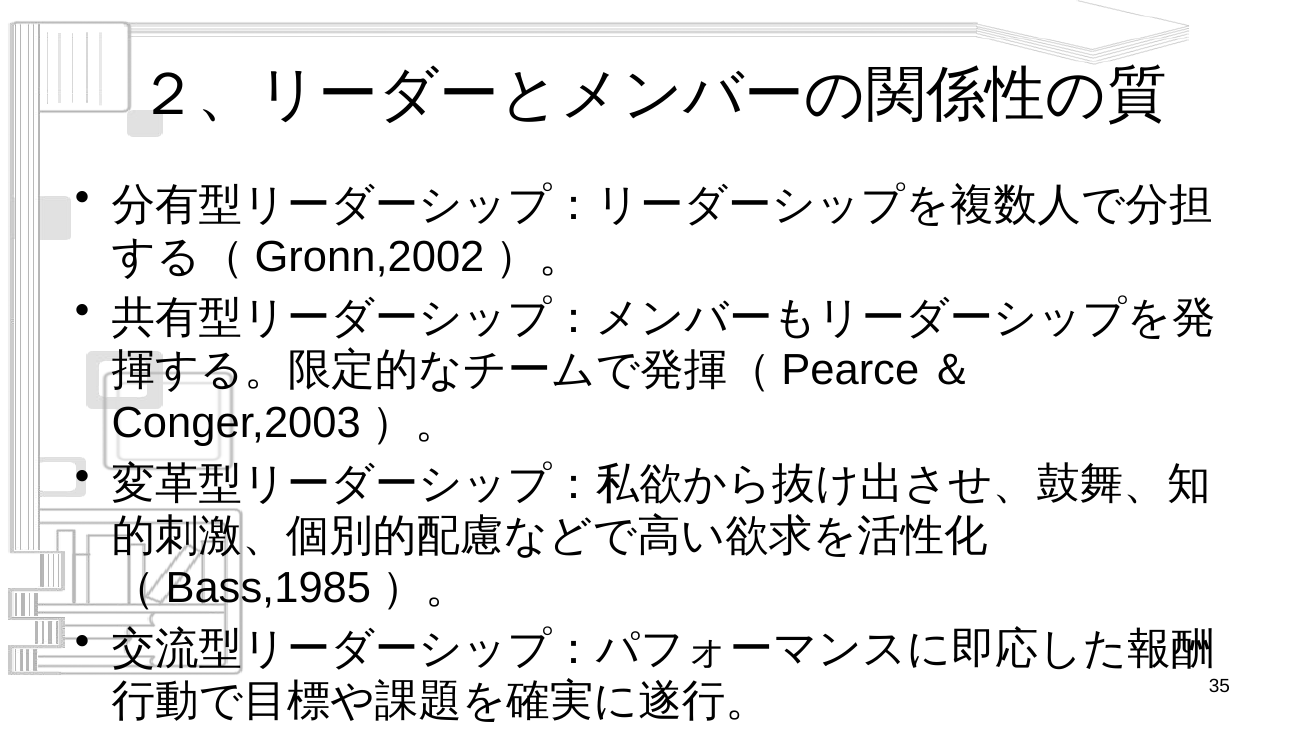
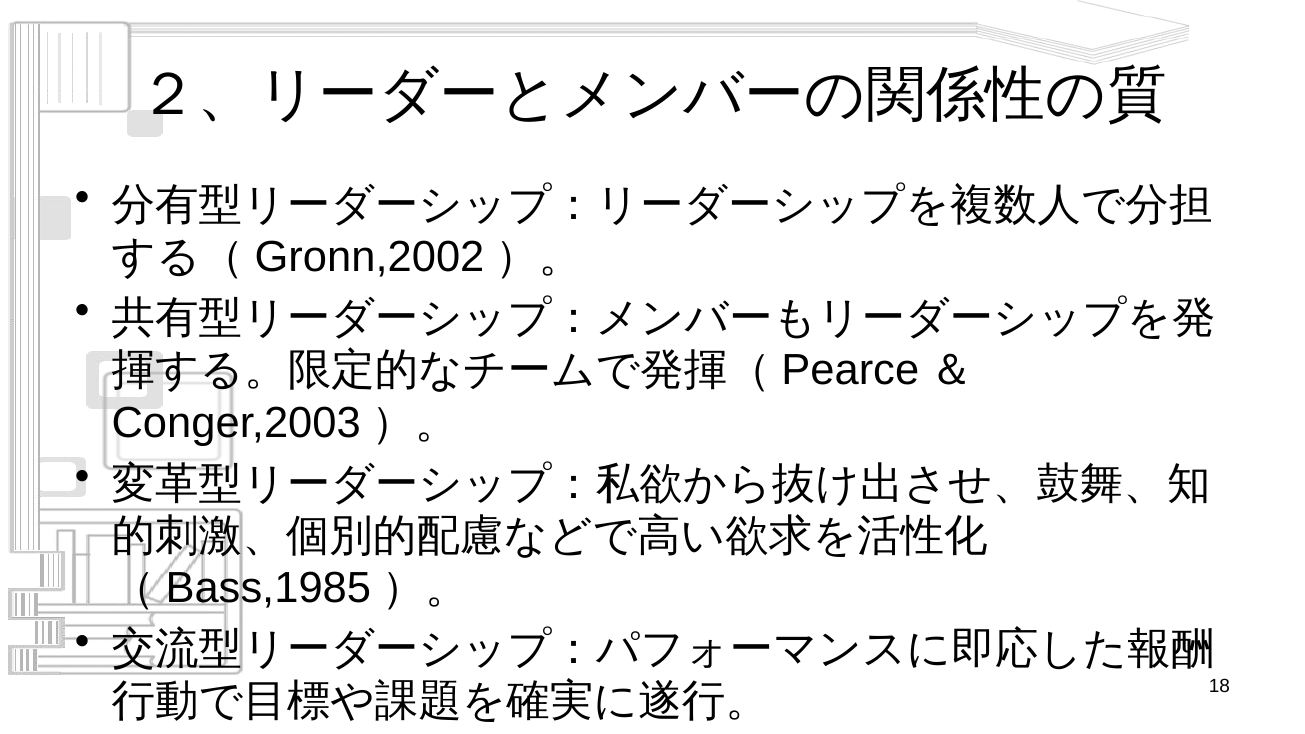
35: 35 -> 18
